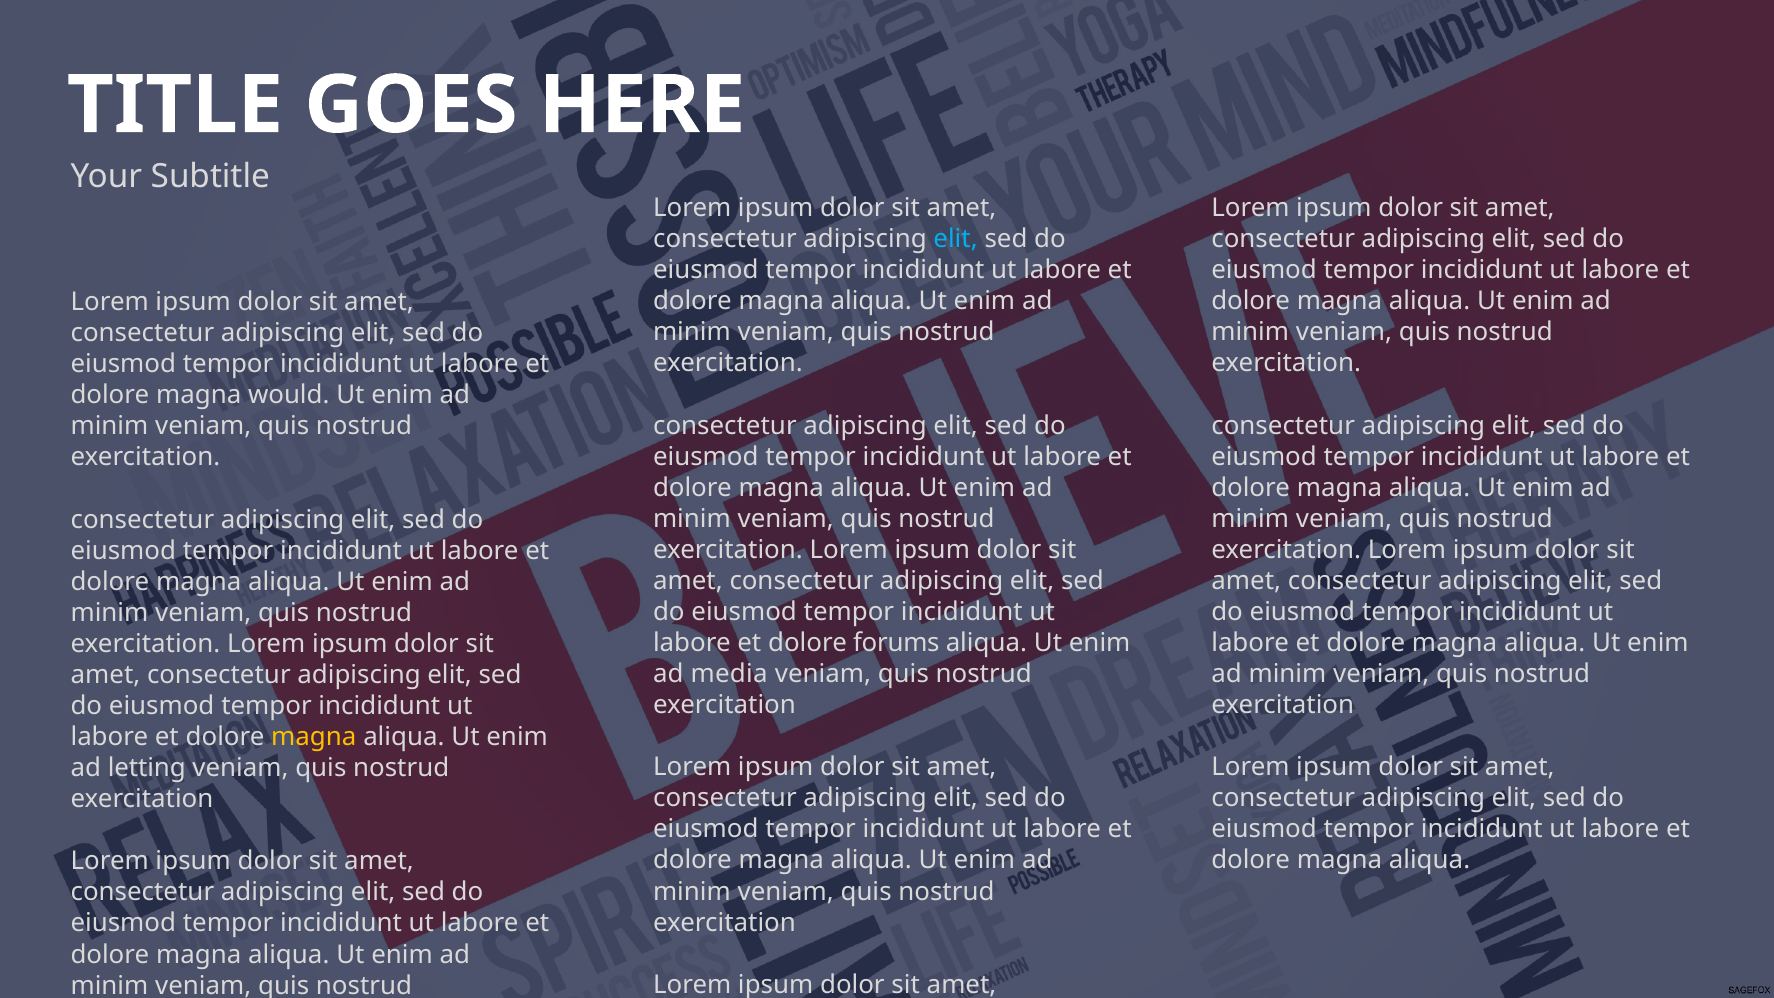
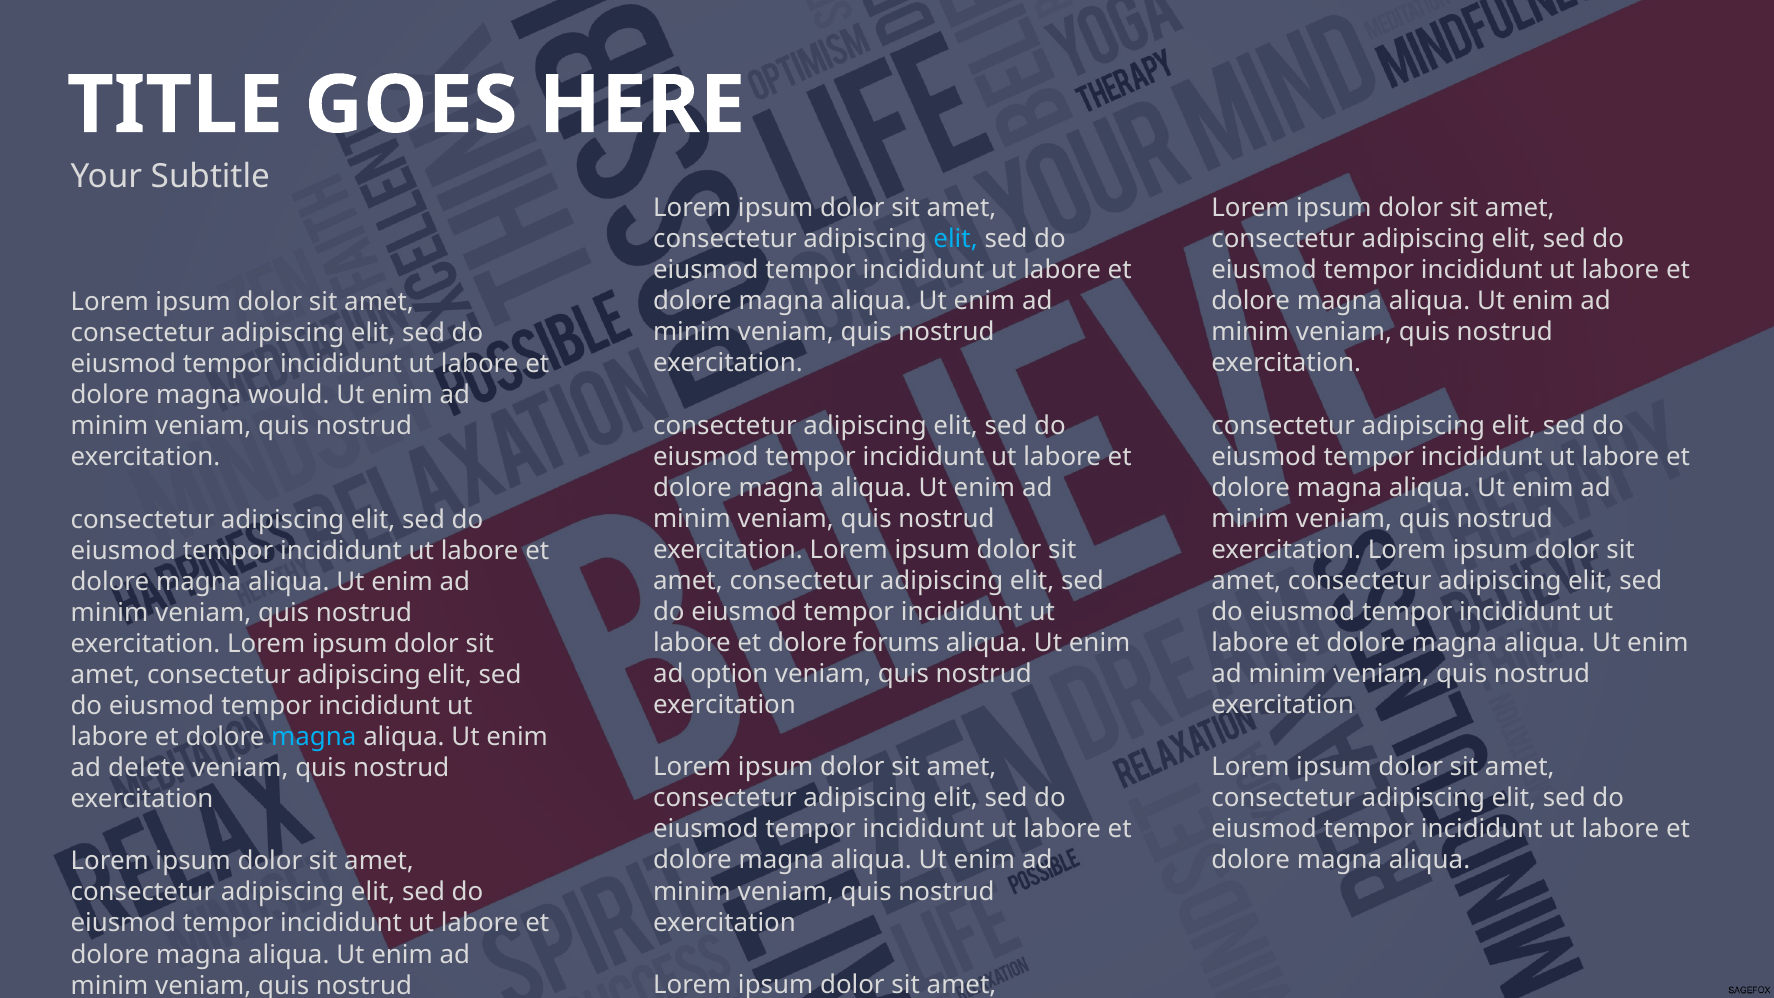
media: media -> option
magna at (314, 737) colour: yellow -> light blue
letting: letting -> delete
